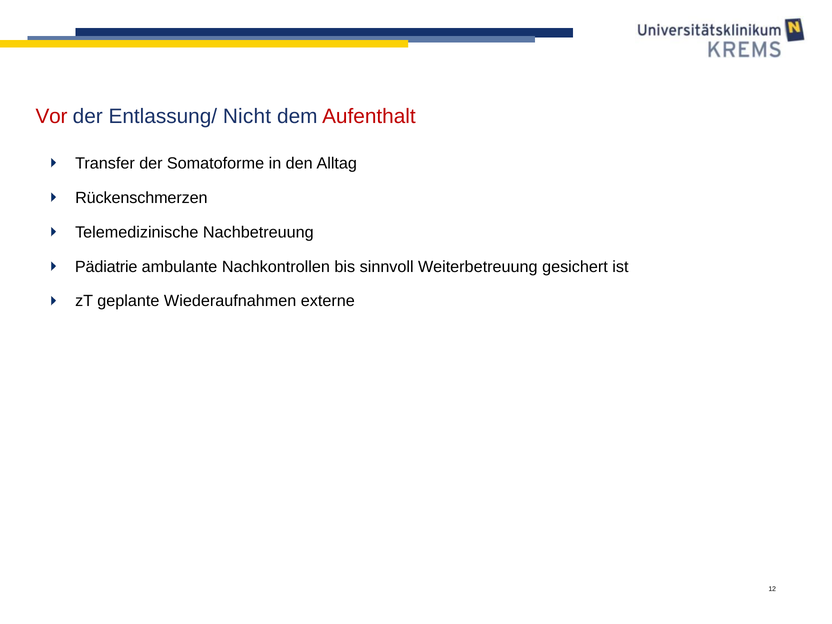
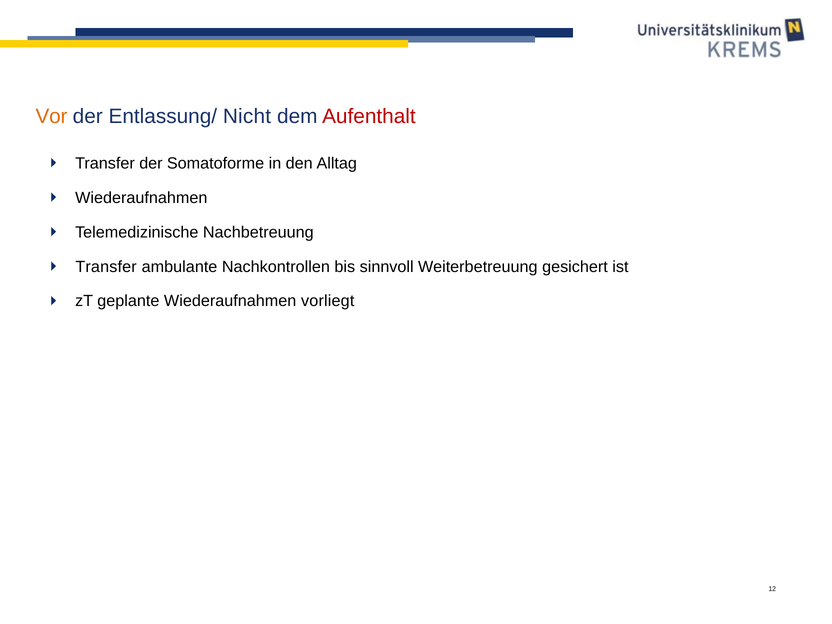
Vor colour: red -> orange
Rückenschmerzen at (141, 198): Rückenschmerzen -> Wiederaufnahmen
Pädiatrie at (106, 267): Pädiatrie -> Transfer
externe: externe -> vorliegt
